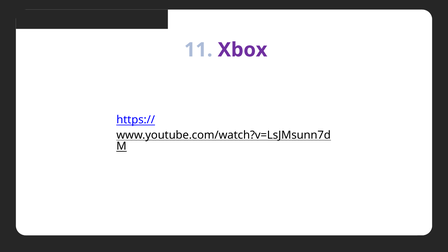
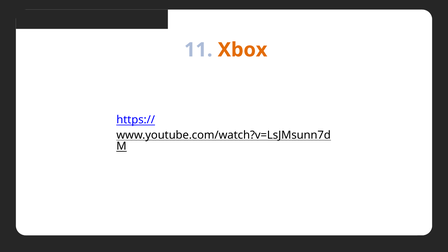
Xbox colour: purple -> orange
